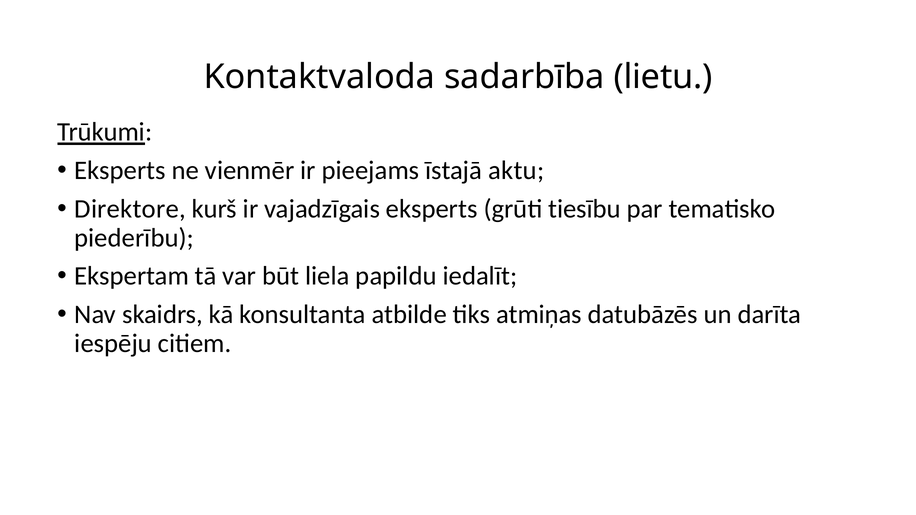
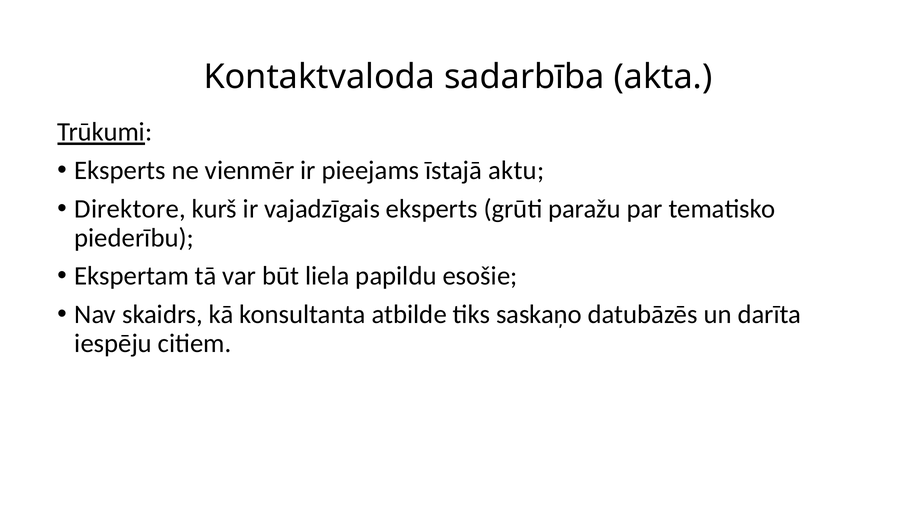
lietu: lietu -> akta
tiesību: tiesību -> paražu
iedalīt: iedalīt -> esošie
atmiņas: atmiņas -> saskaņo
